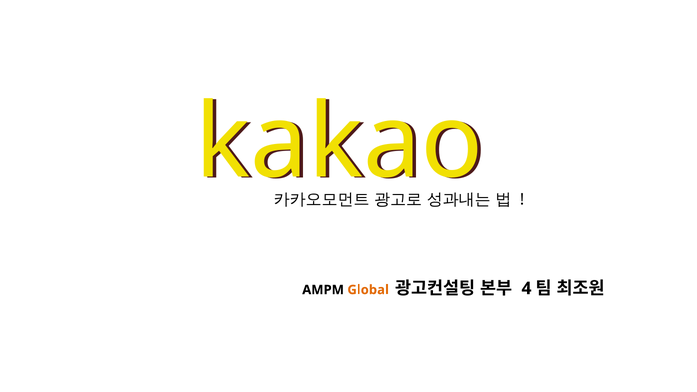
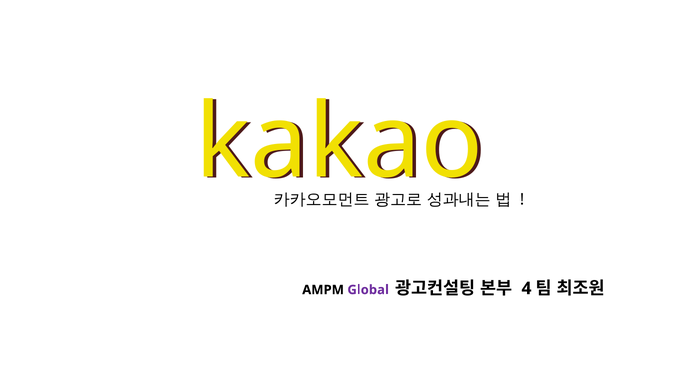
Global colour: orange -> purple
